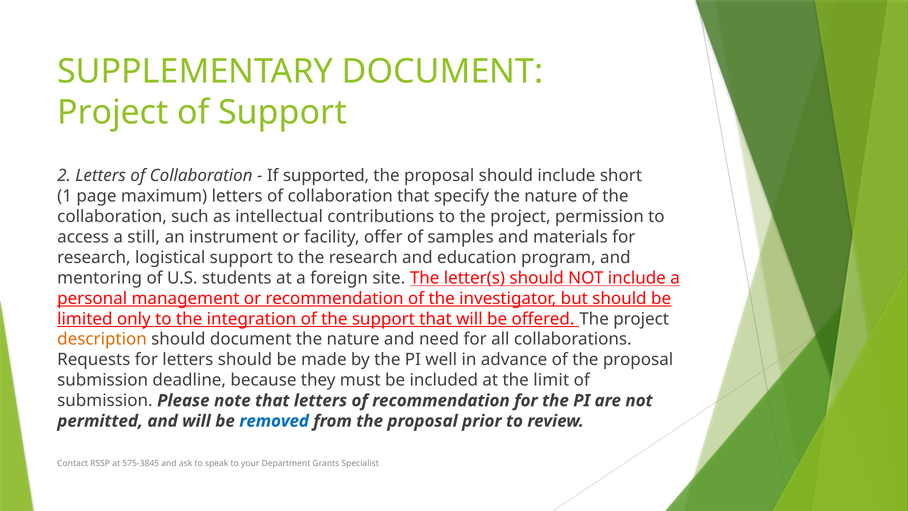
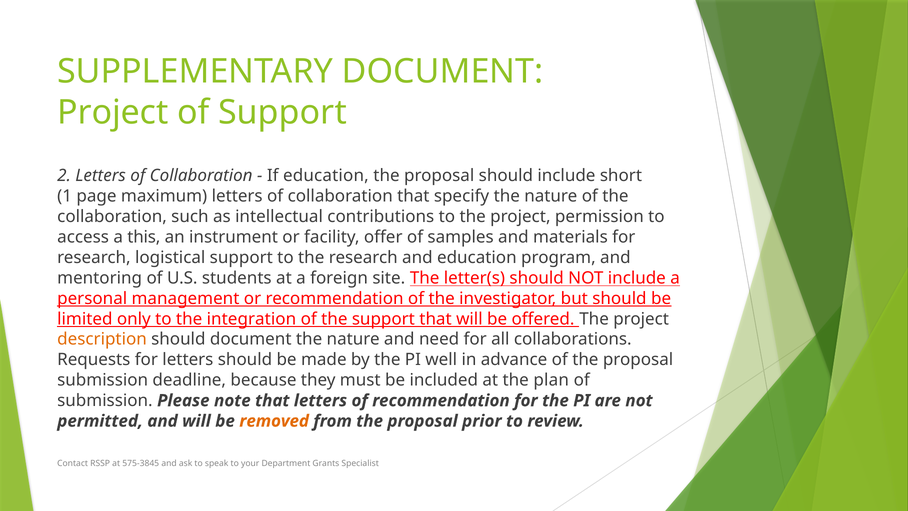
If supported: supported -> education
still: still -> this
limit: limit -> plan
removed colour: blue -> orange
